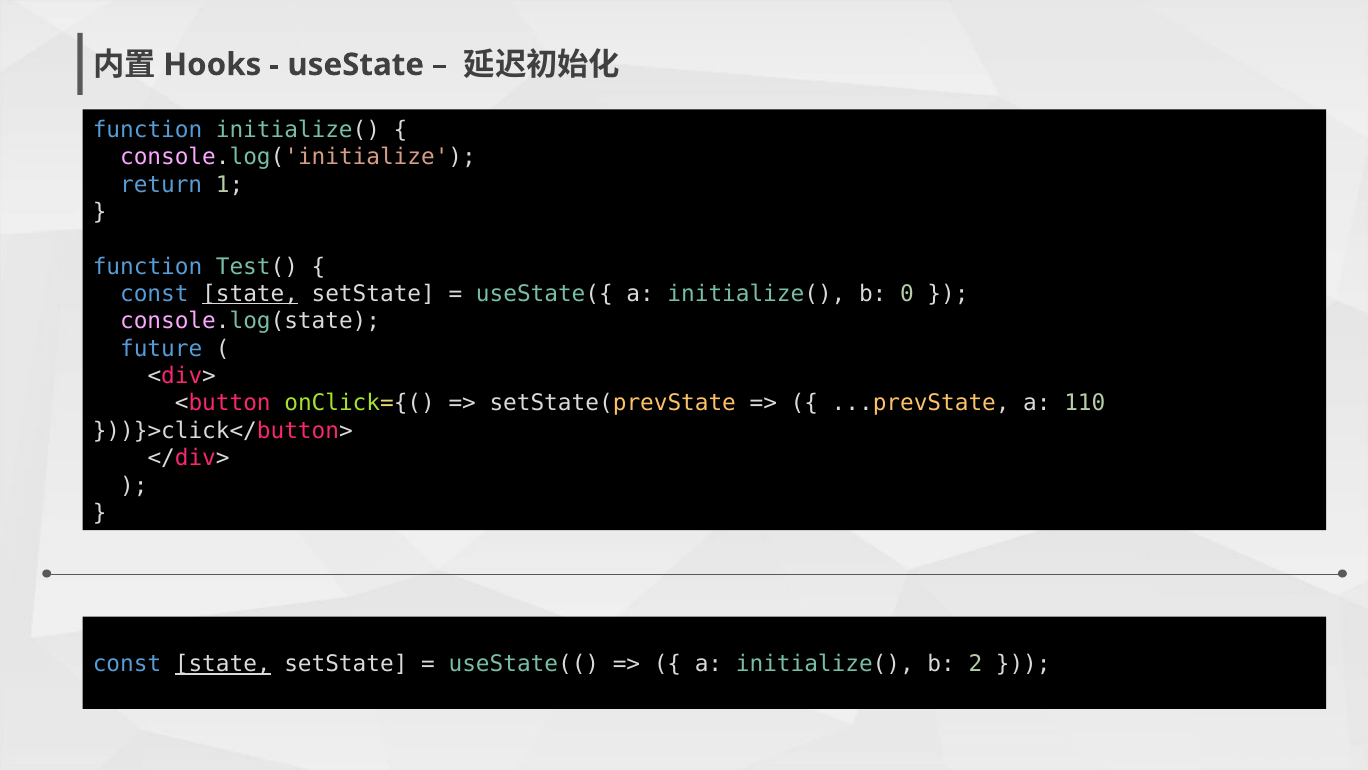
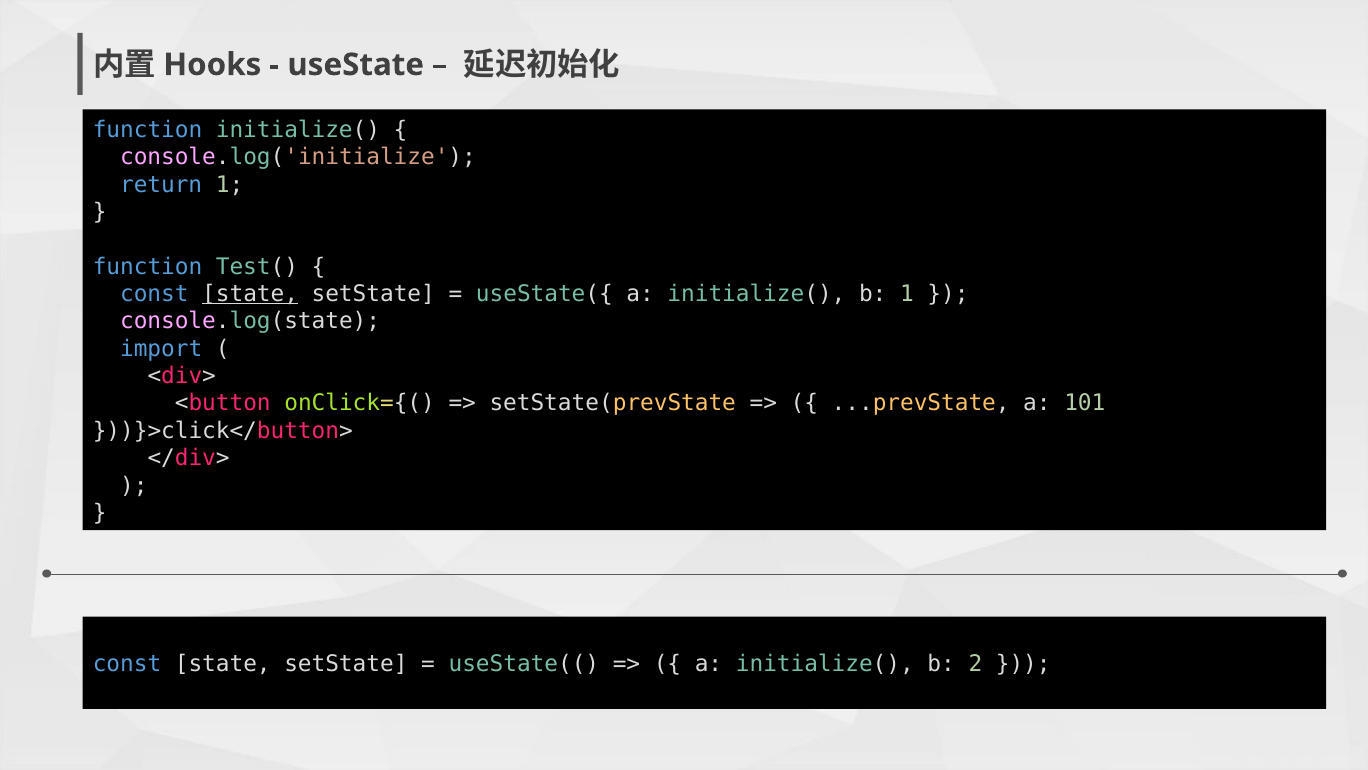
b 0: 0 -> 1
future: future -> import
110: 110 -> 101
state at (223, 664) underline: present -> none
